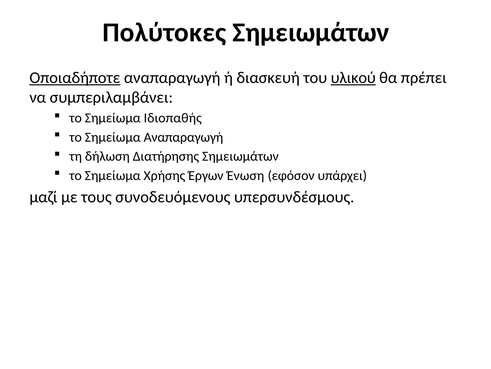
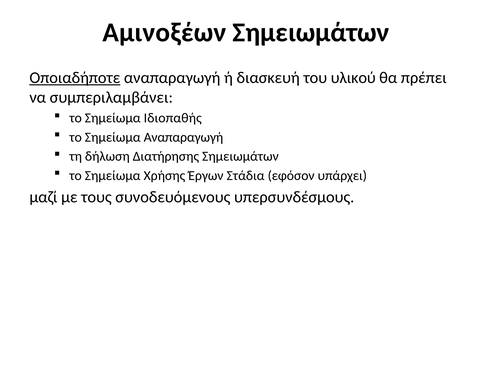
Πολύτοκες: Πολύτοκες -> Αμινοξέων
υλικού underline: present -> none
Ένωση: Ένωση -> Στάδια
